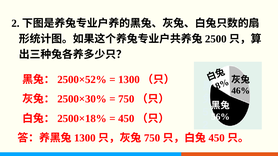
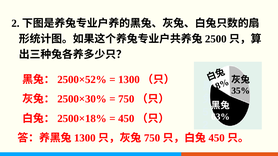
46%: 46% -> 35%
56%: 56% -> 63%
